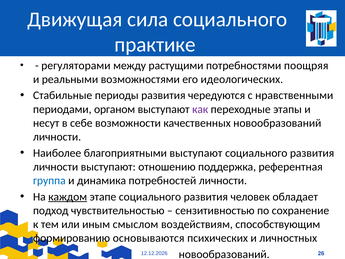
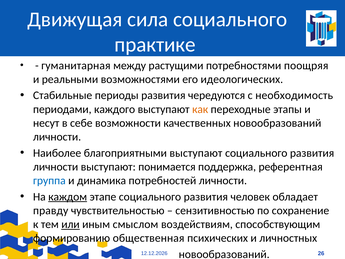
регуляторами: регуляторами -> гуманитарная
нравственными: нравственными -> необходимость
органом: органом -> каждого
как colour: purple -> orange
отношению: отношению -> понимается
подход: подход -> правду
или underline: none -> present
основываются: основываются -> общественная
